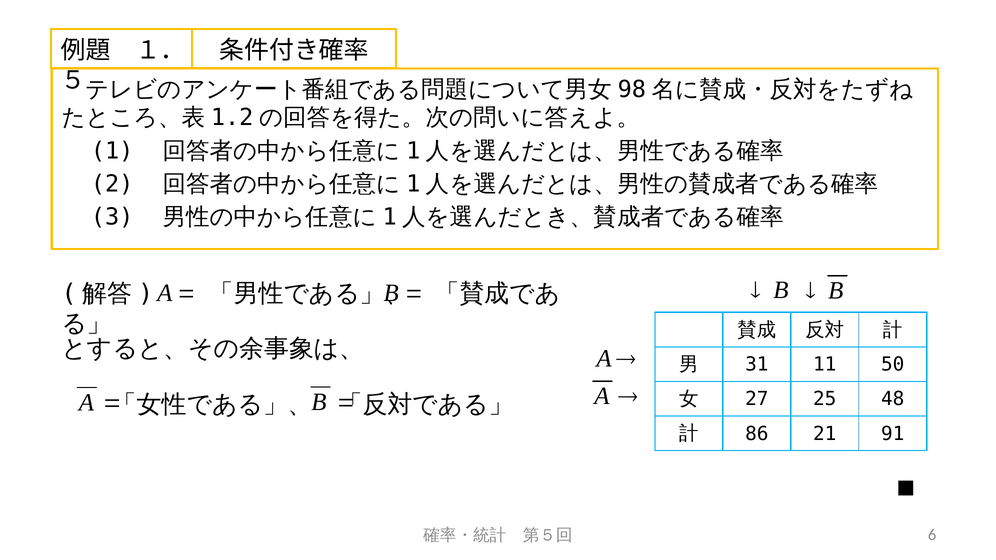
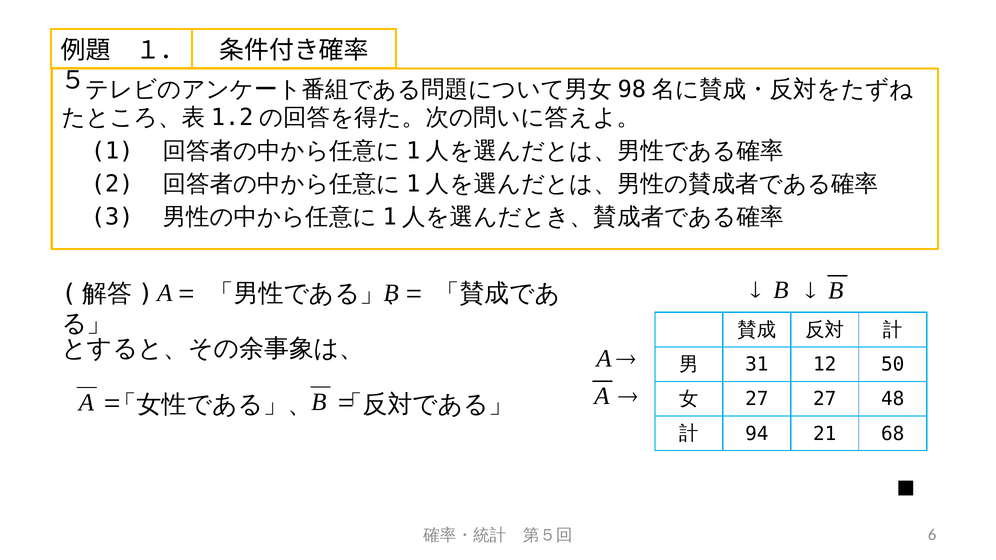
11: 11 -> 12
27 25: 25 -> 27
86: 86 -> 94
91: 91 -> 68
